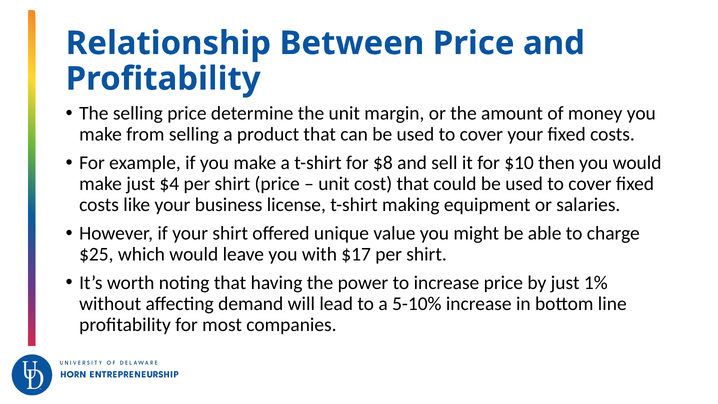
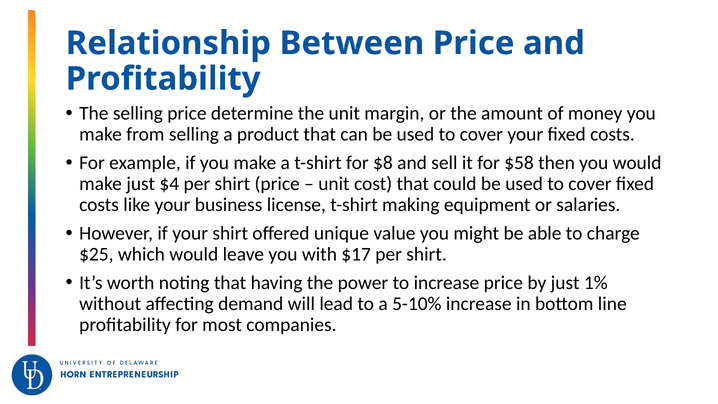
$10: $10 -> $58
